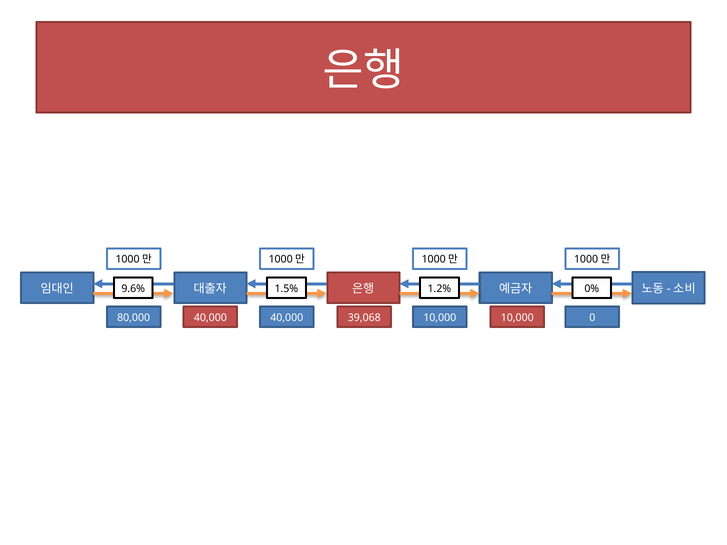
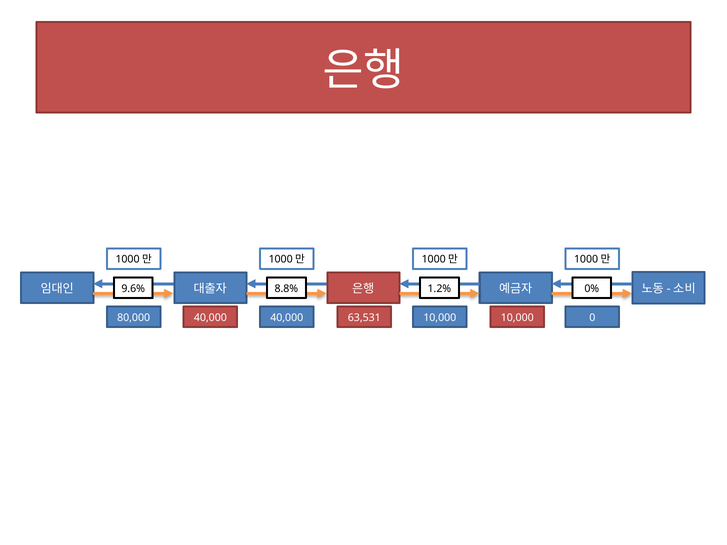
1.5%: 1.5% -> 8.8%
39,068: 39,068 -> 63,531
